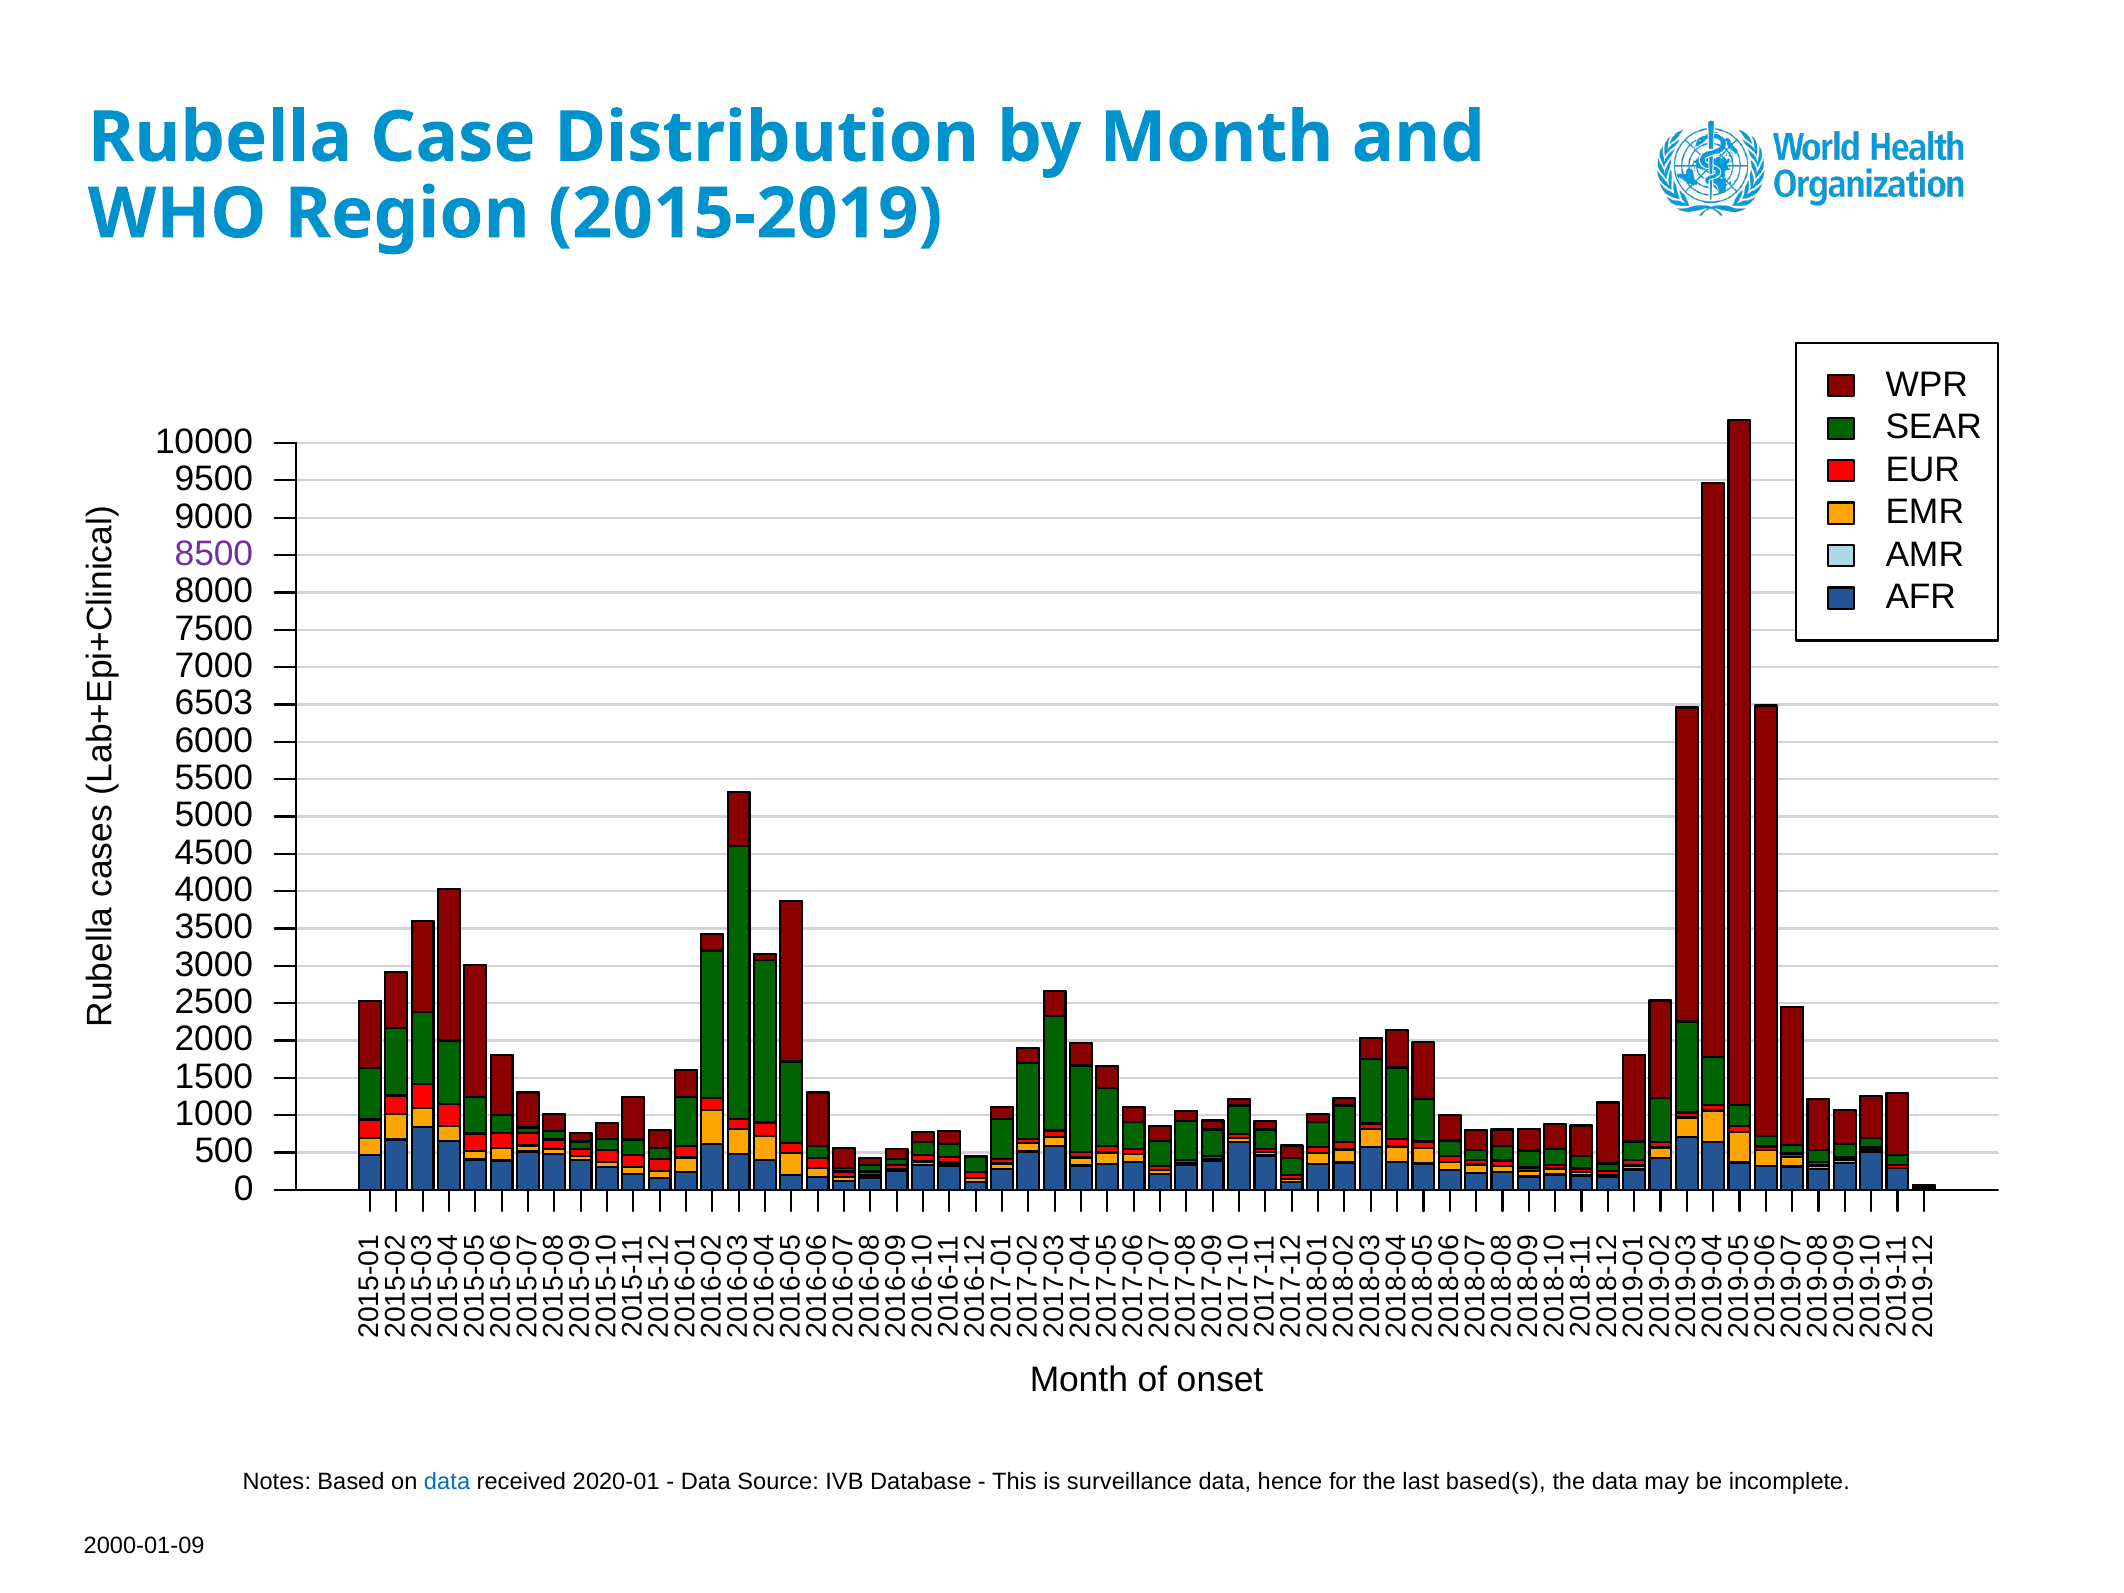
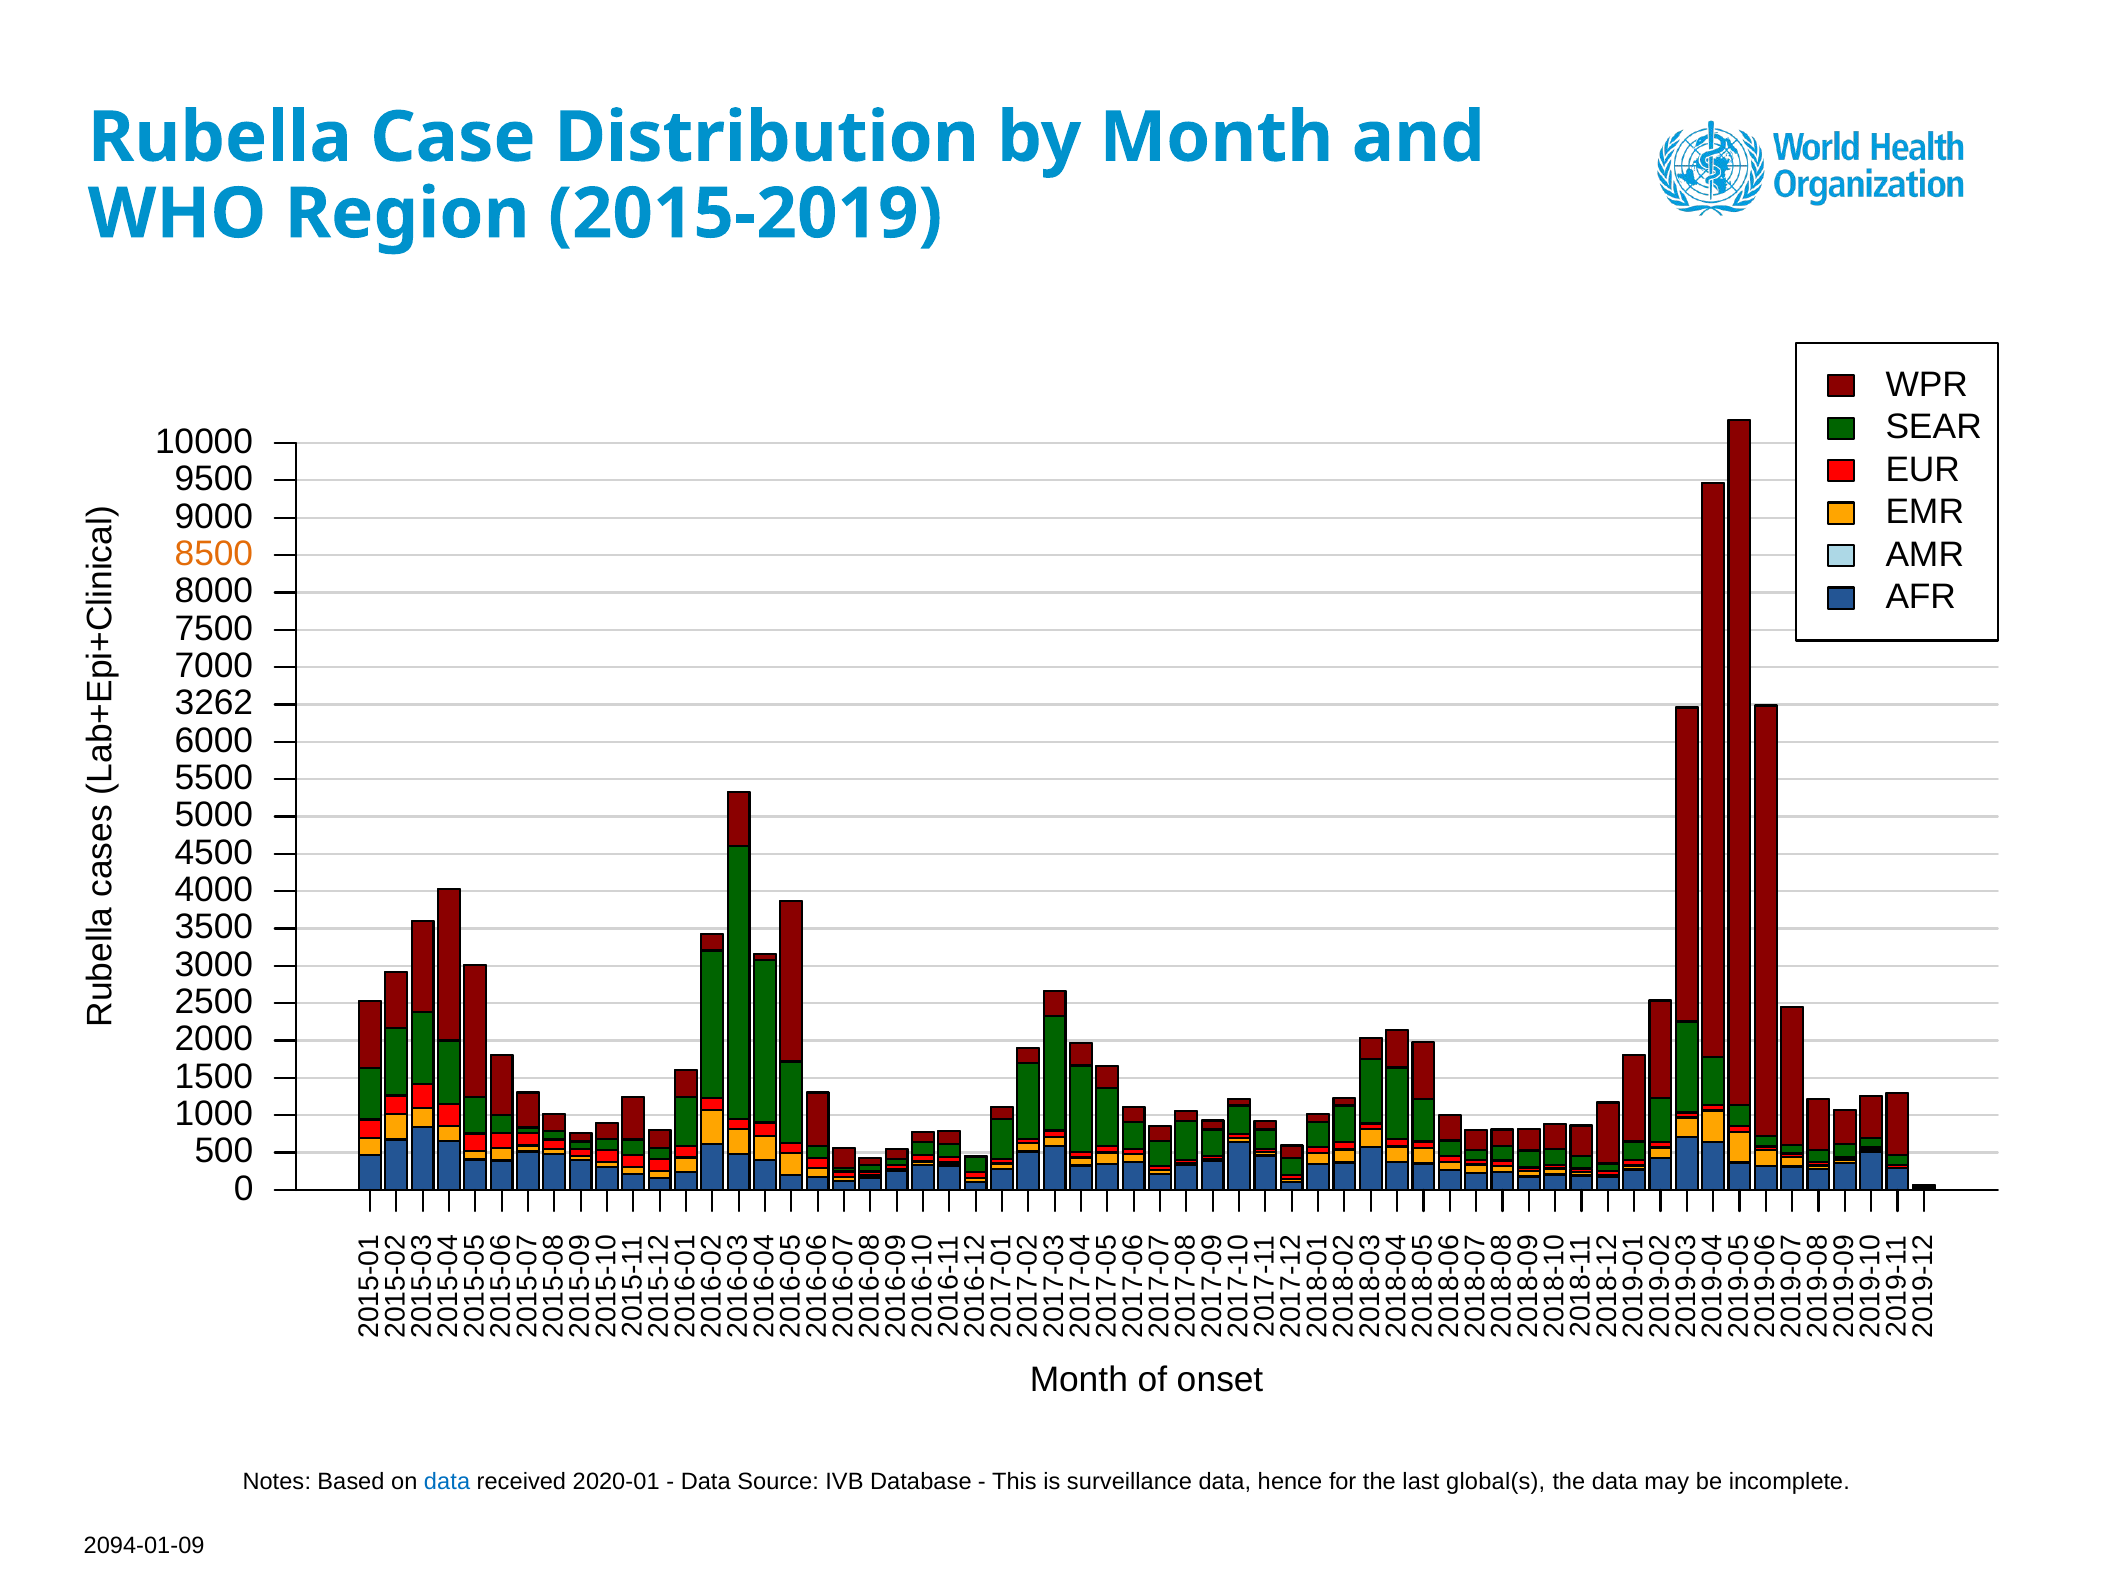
8500 colour: purple -> orange
6503: 6503 -> 3262
based(s: based(s -> global(s
2000-01-09: 2000-01-09 -> 2094-01-09
